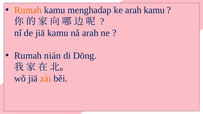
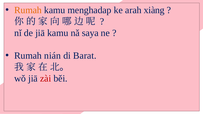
arah kamu: kamu -> xiàng
nǎ arah: arah -> saya
Dōng: Dōng -> Barat
zài colour: orange -> red
